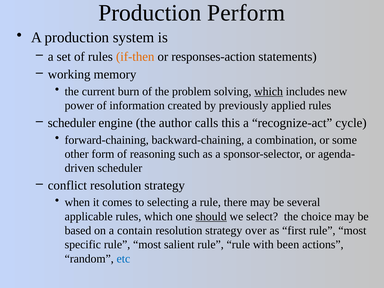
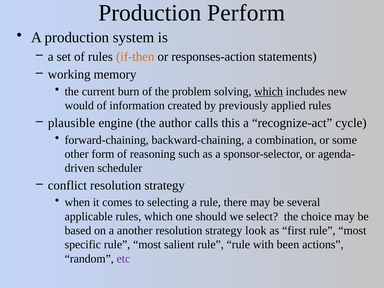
power: power -> would
scheduler at (72, 123): scheduler -> plausible
should underline: present -> none
contain: contain -> another
over: over -> look
etc colour: blue -> purple
